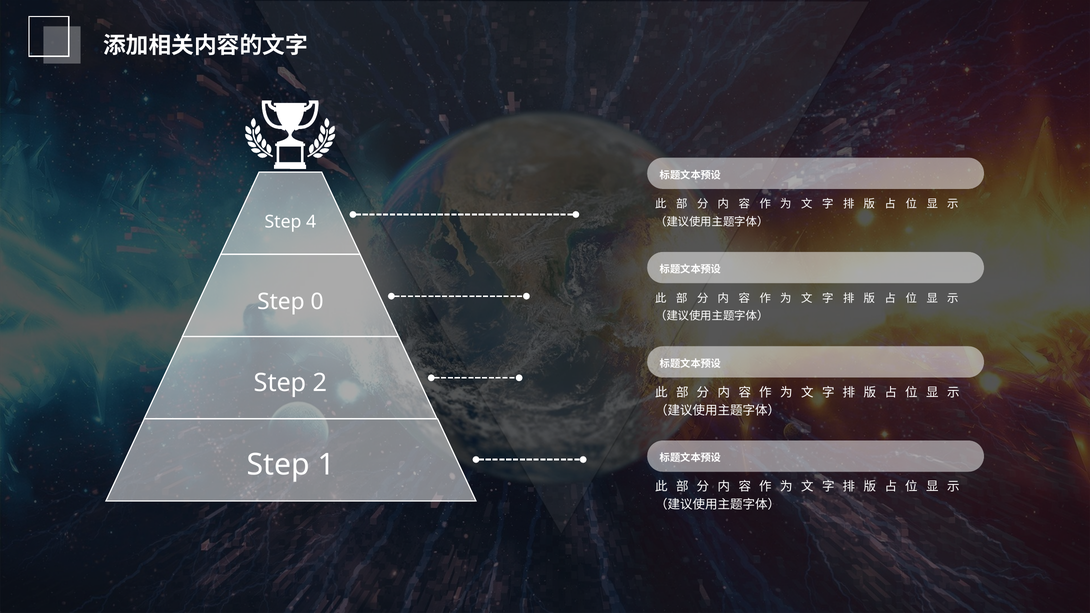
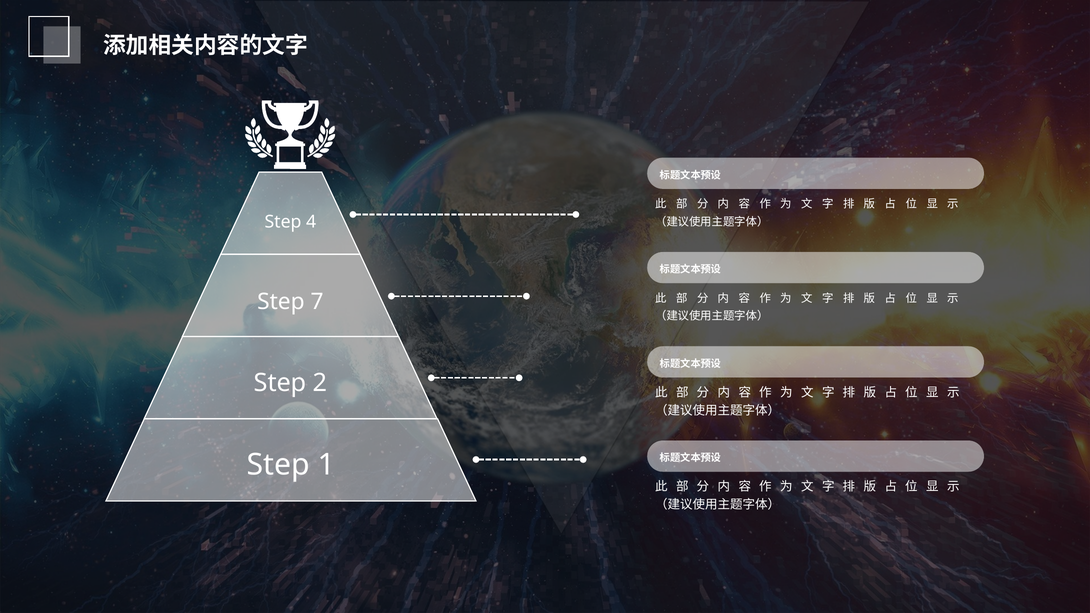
0: 0 -> 7
